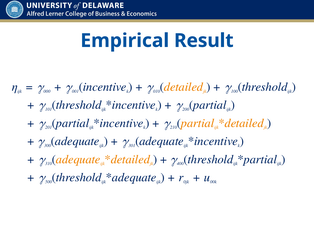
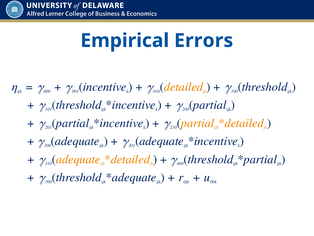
Result: Result -> Errors
